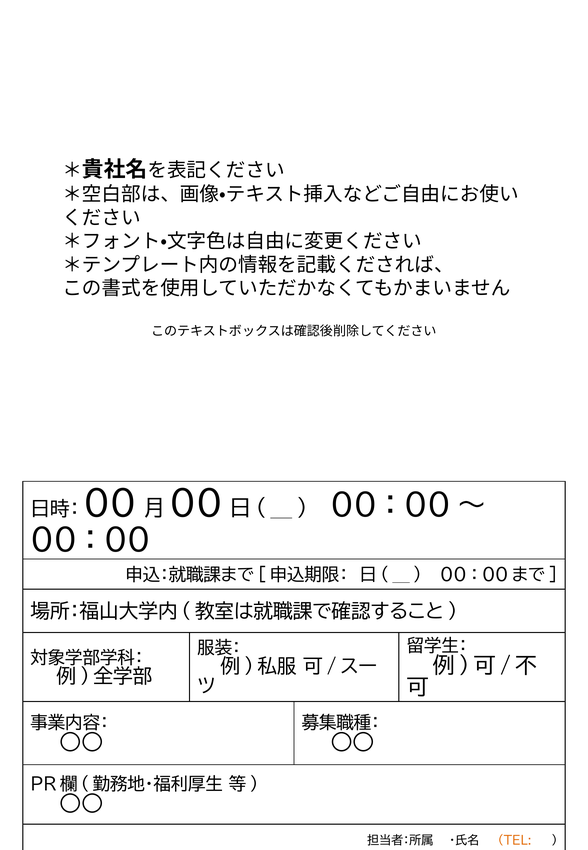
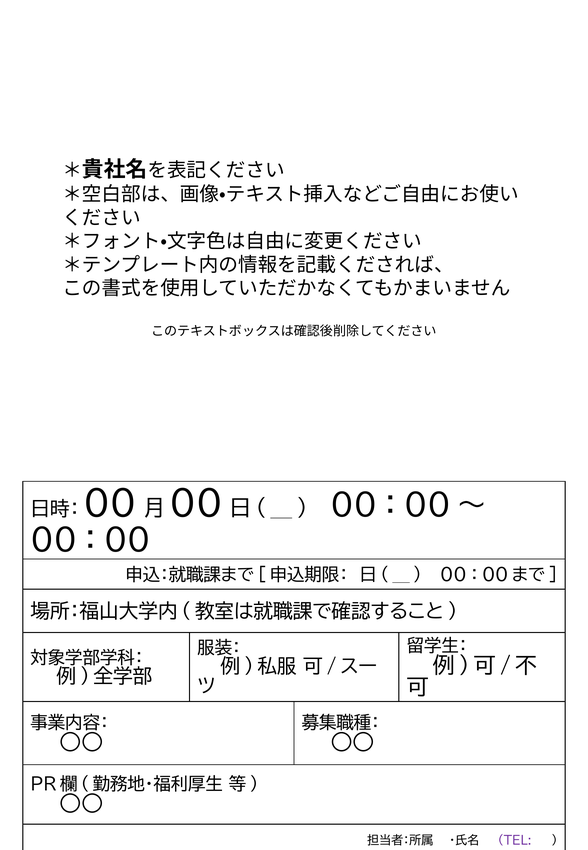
TEL colour: orange -> purple
